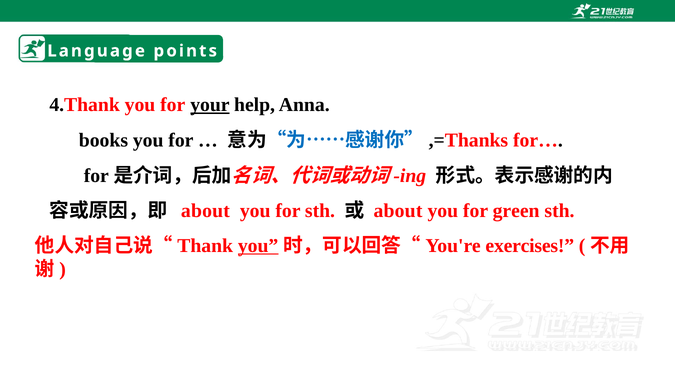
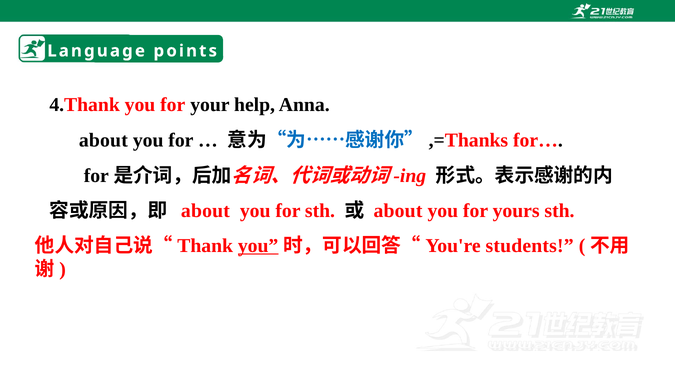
your underline: present -> none
books at (103, 140): books -> about
green: green -> yours
exercises: exercises -> students
